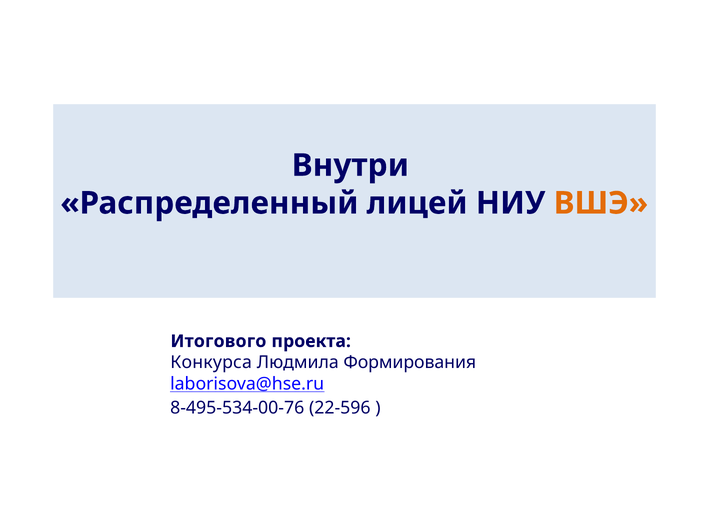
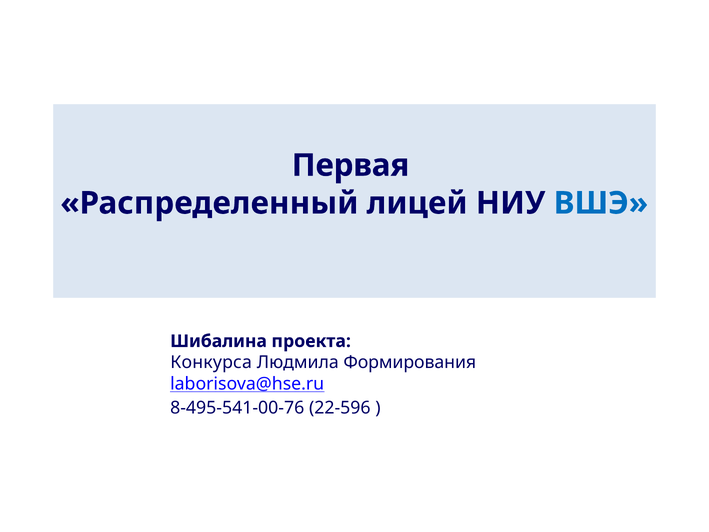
Внутри: Внутри -> Первая
ВШЭ colour: orange -> blue
Итогового: Итогового -> Шибалина
8-495-534-00-76: 8-495-534-00-76 -> 8-495-541-00-76
